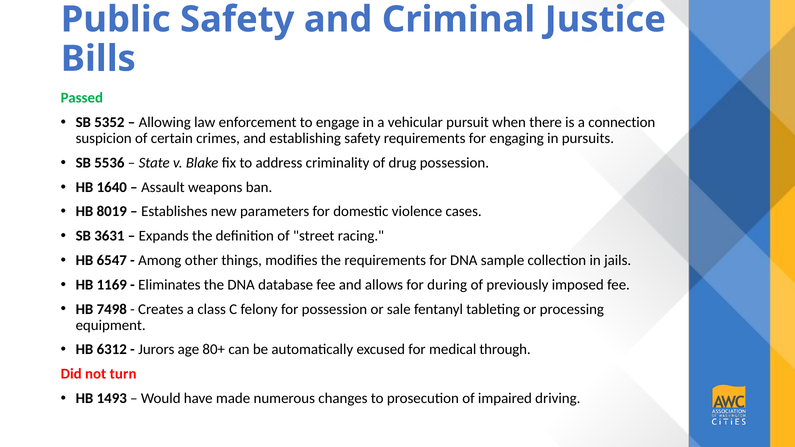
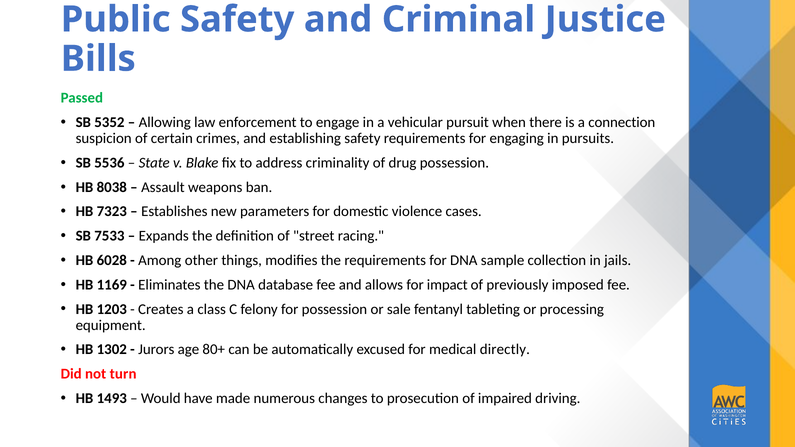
1640: 1640 -> 8038
8019: 8019 -> 7323
3631: 3631 -> 7533
6547: 6547 -> 6028
during: during -> impact
7498: 7498 -> 1203
6312: 6312 -> 1302
through: through -> directly
